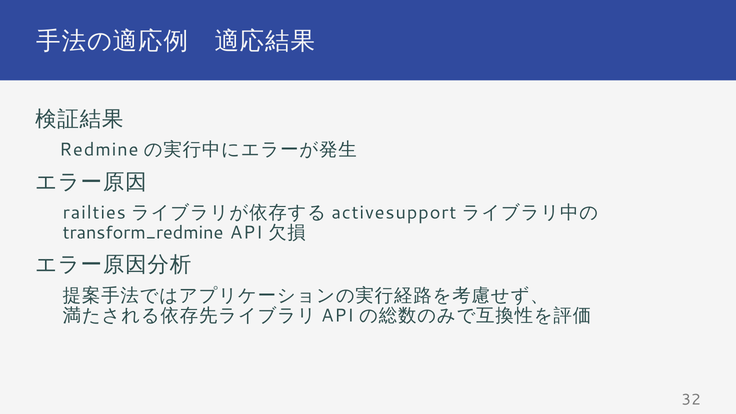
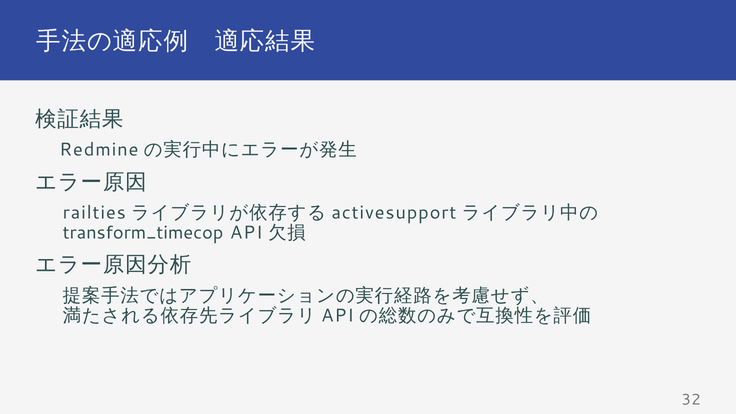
transform_redmine: transform_redmine -> transform_timecop
